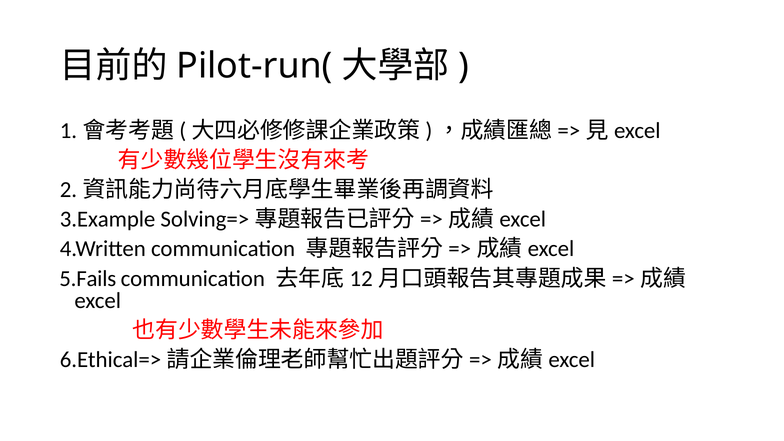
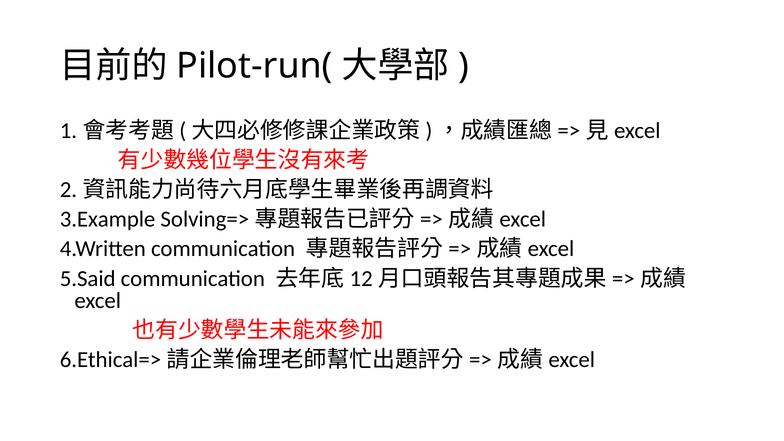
5.Fails: 5.Fails -> 5.Said
